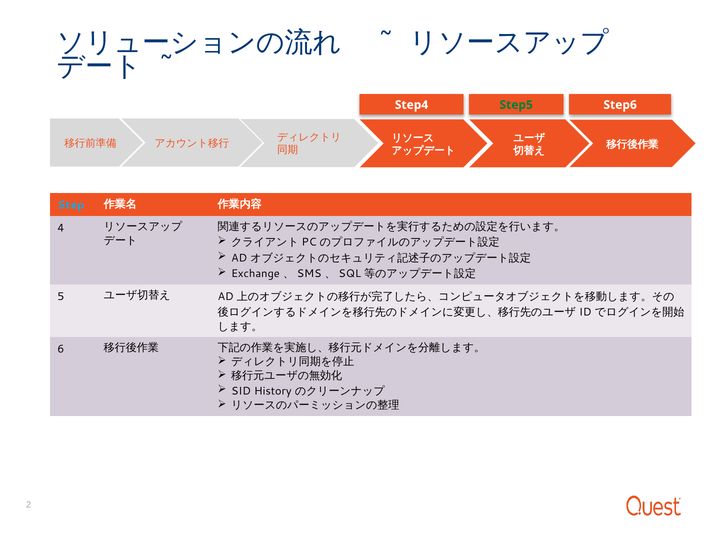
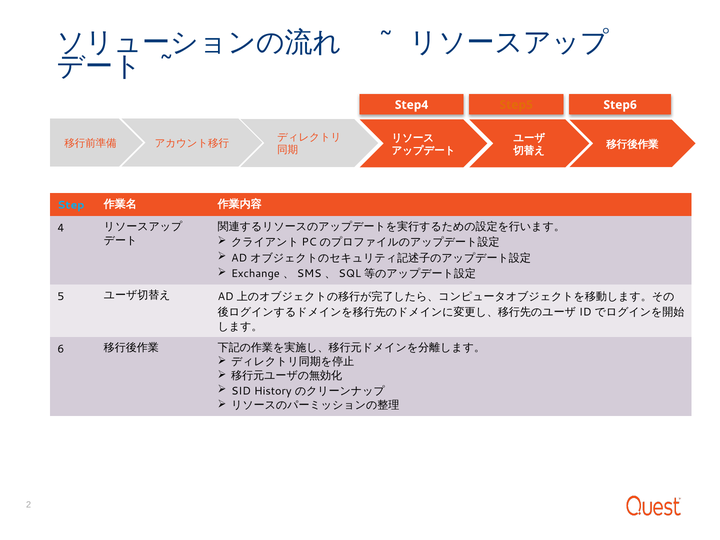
Step5 colour: green -> orange
